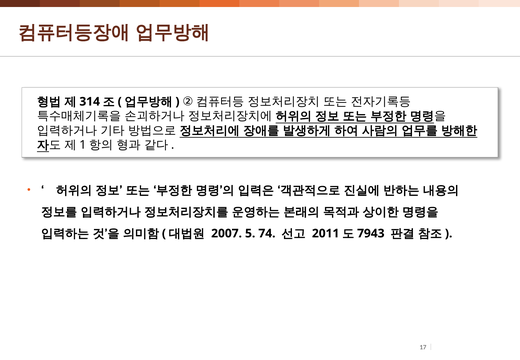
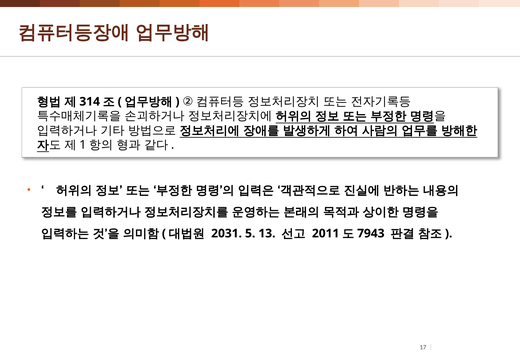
2007: 2007 -> 2031
74: 74 -> 13
